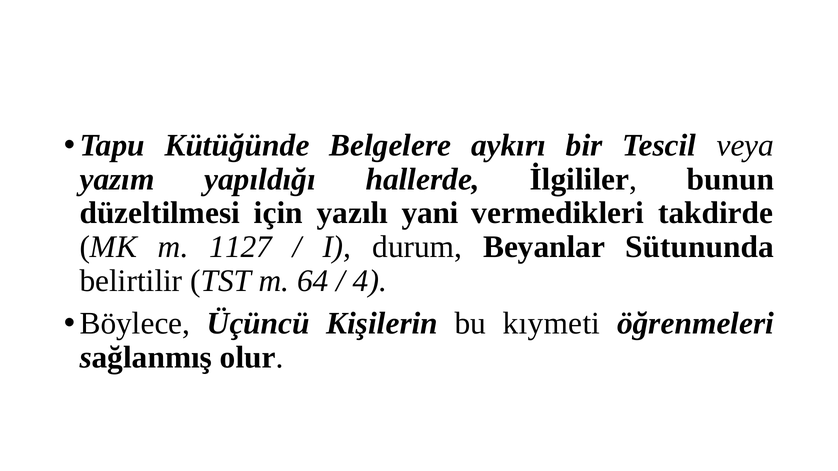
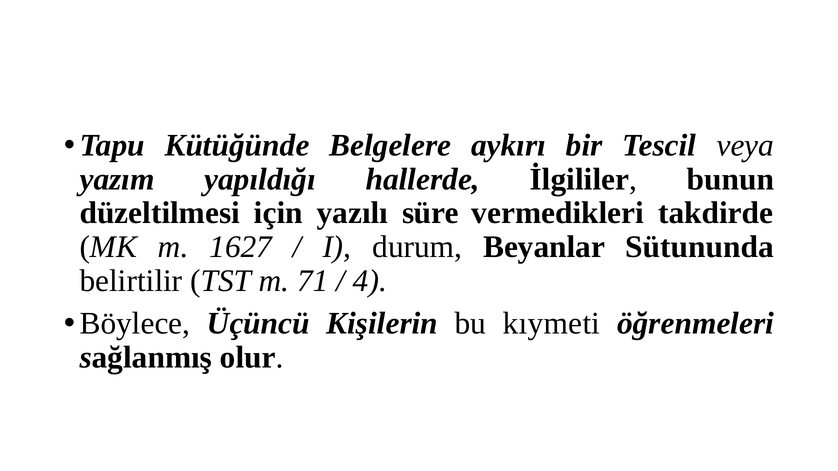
yani: yani -> süre
1127: 1127 -> 1627
64: 64 -> 71
